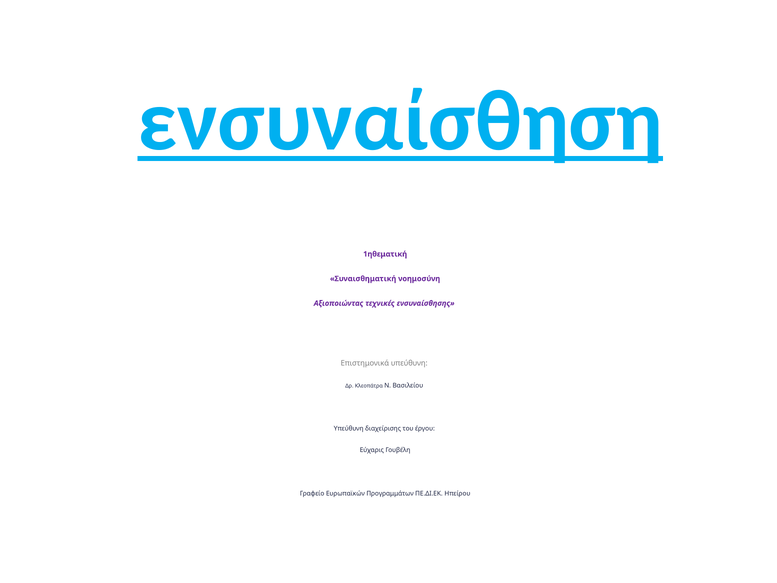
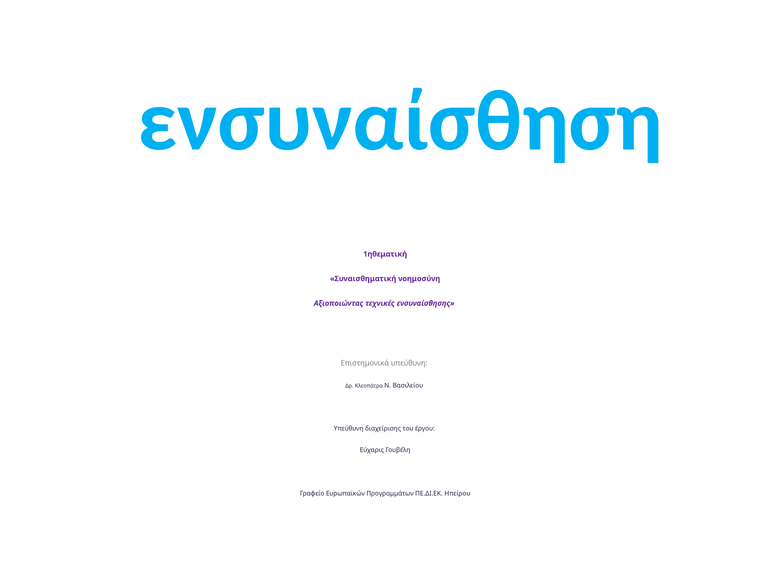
ενσυναίσθηση underline: present -> none
